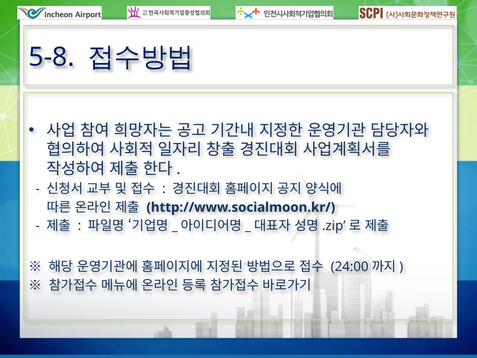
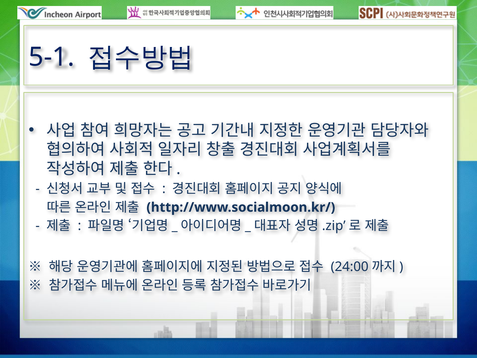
5-8: 5-8 -> 5-1
